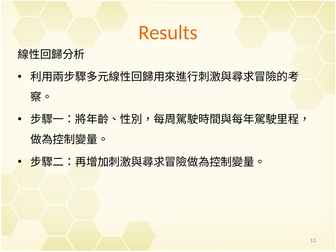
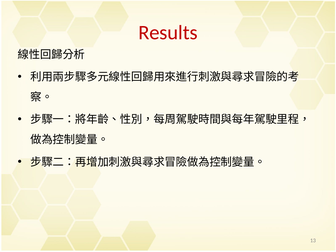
Results colour: orange -> red
